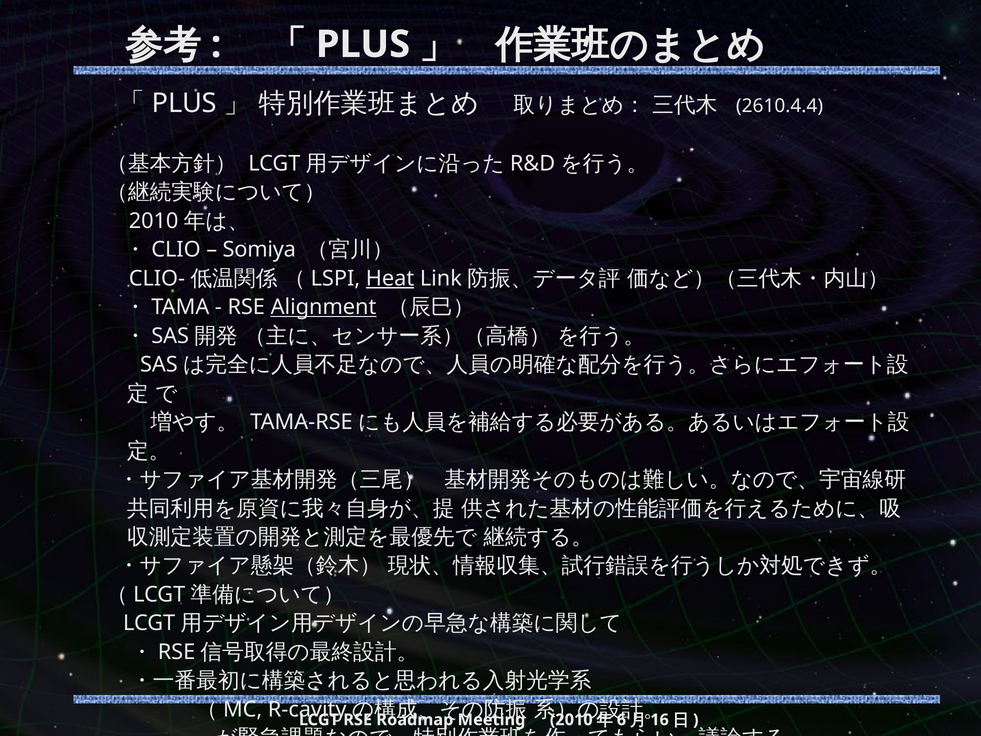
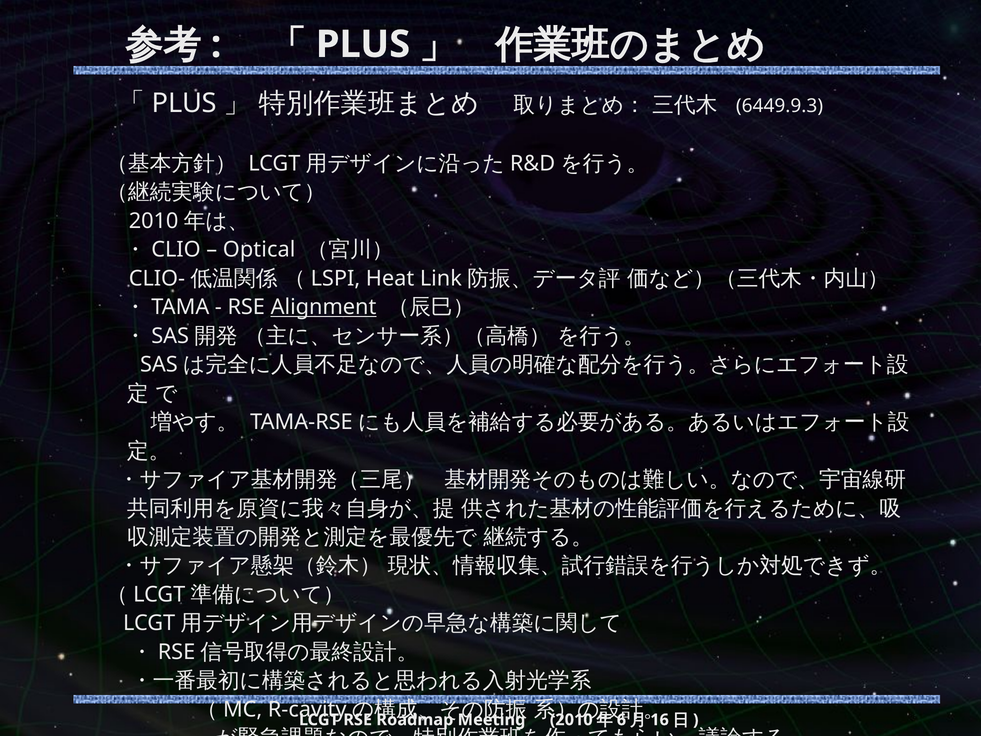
2610.4.4: 2610.4.4 -> 6449.9.3
Somiya: Somiya -> Optical
Heat underline: present -> none
